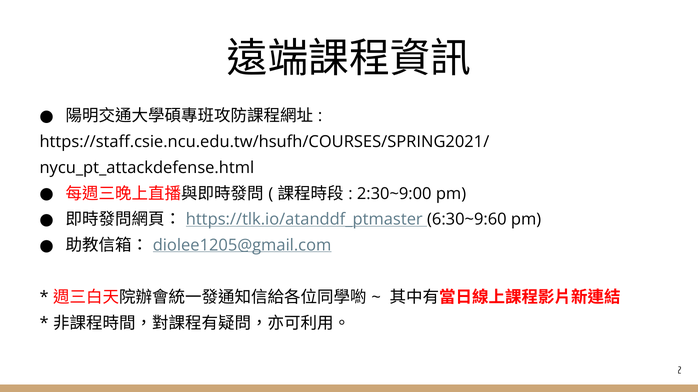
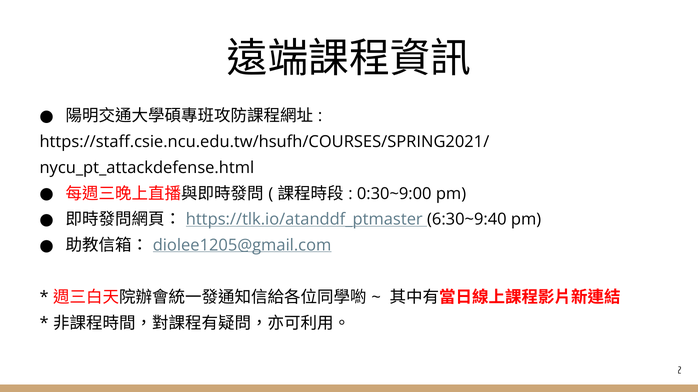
2:30~9:00: 2:30~9:00 -> 0:30~9:00
6:30~9:60: 6:30~9:60 -> 6:30~9:40
